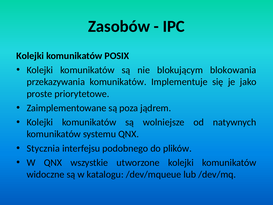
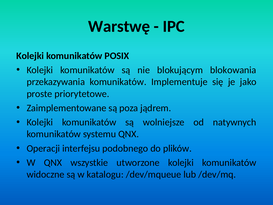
Zasobów: Zasobów -> Warstwę
Stycznia: Stycznia -> Operacji
